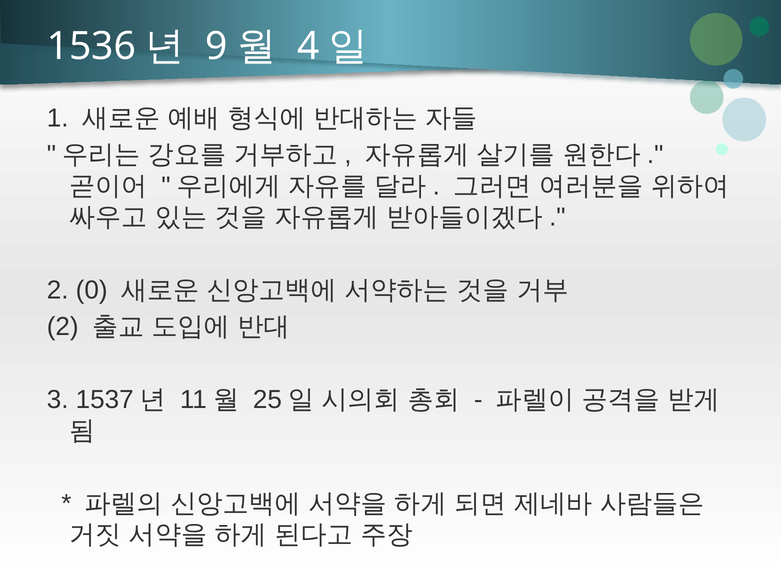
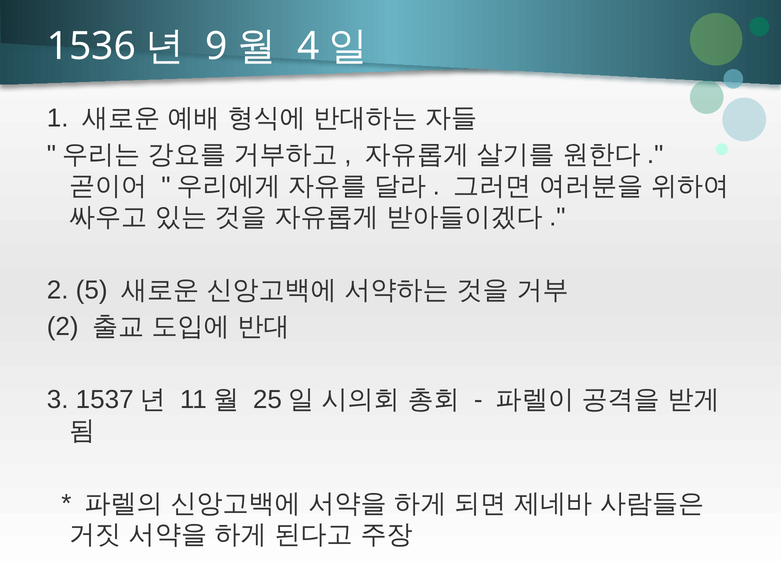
0: 0 -> 5
